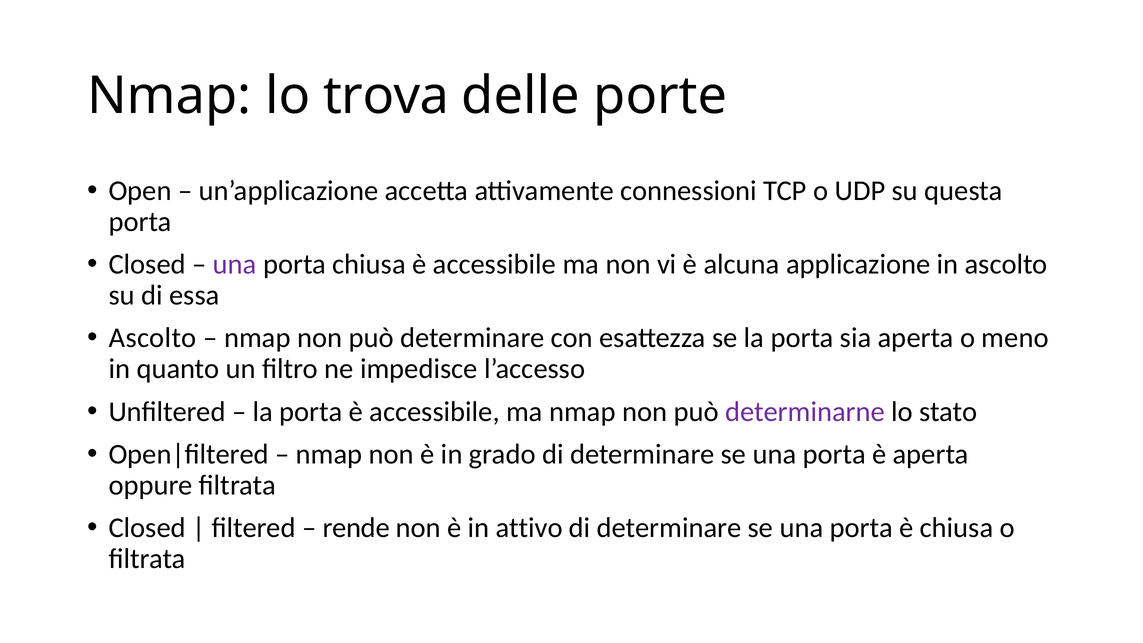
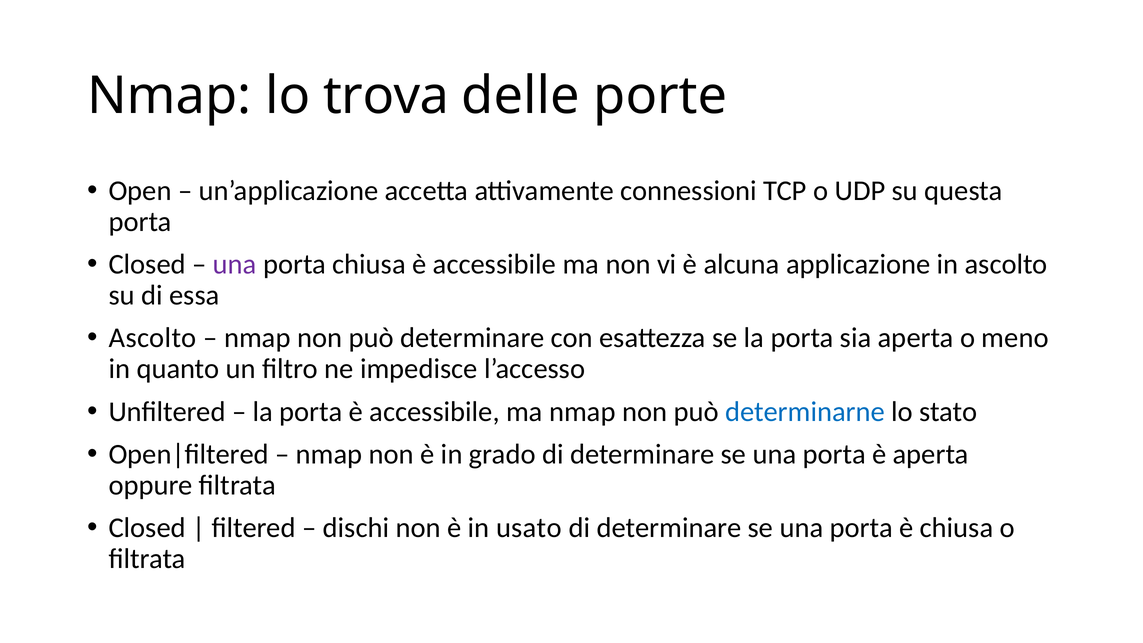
determinarne colour: purple -> blue
rende: rende -> dischi
attivo: attivo -> usato
